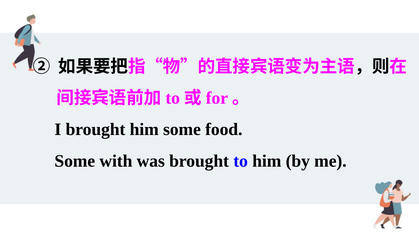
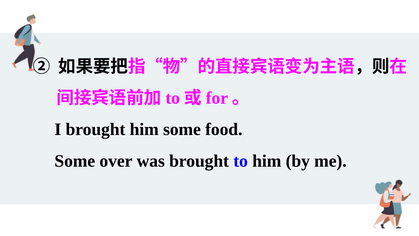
with: with -> over
